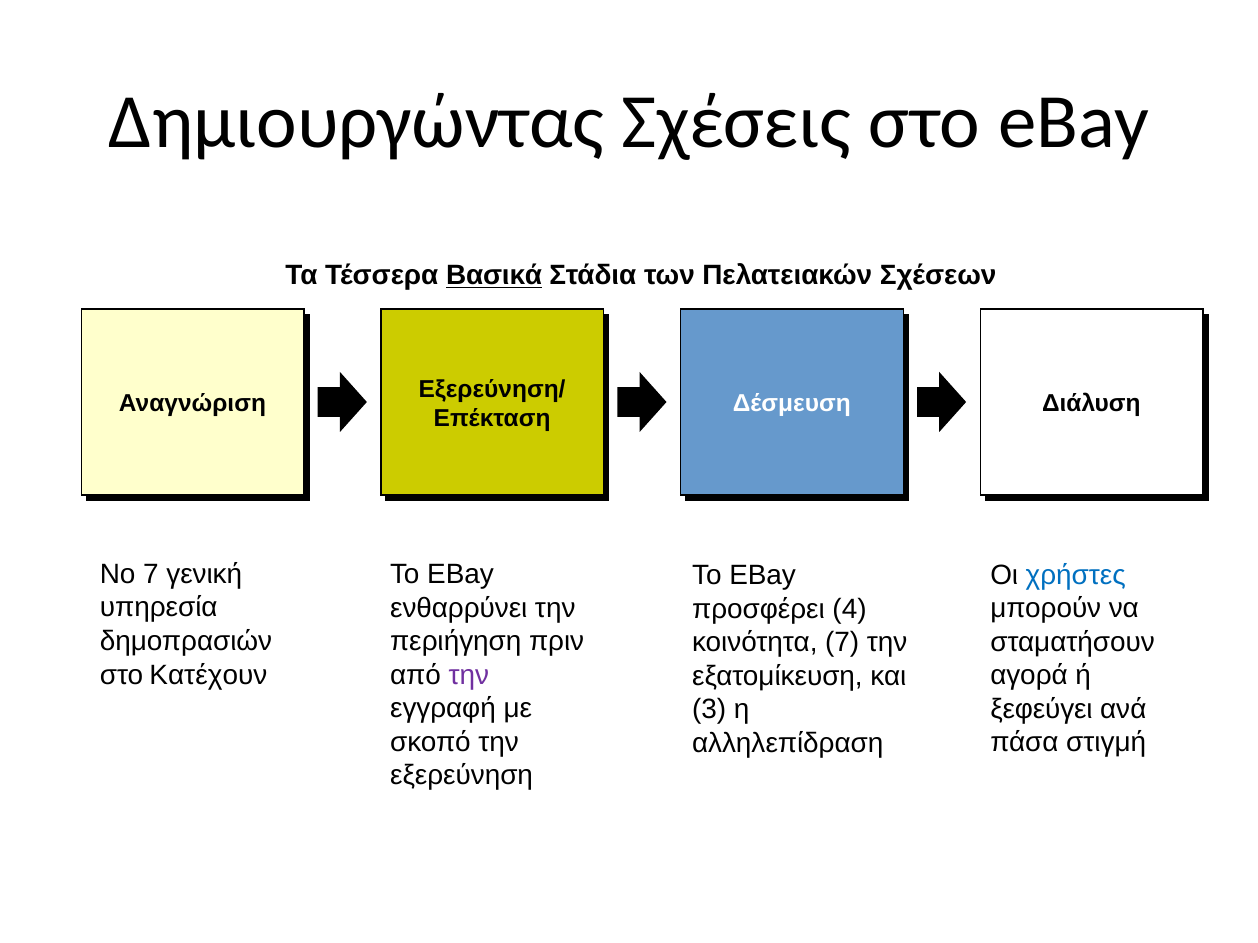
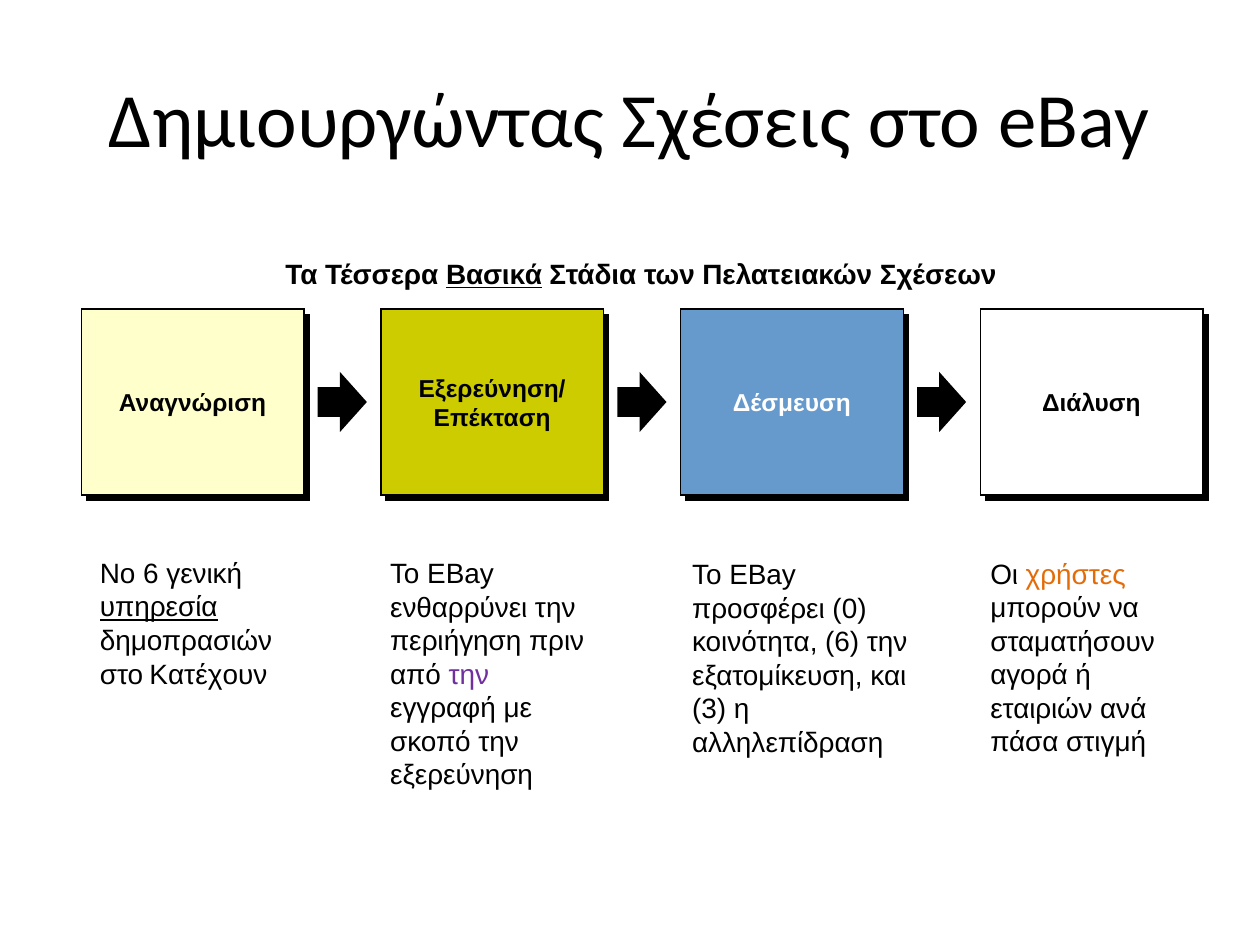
Νο 7: 7 -> 6
χρήστες colour: blue -> orange
υπηρεσία underline: none -> present
4: 4 -> 0
κοινότητα 7: 7 -> 6
ξεφεύγει: ξεφεύγει -> εταιριών
